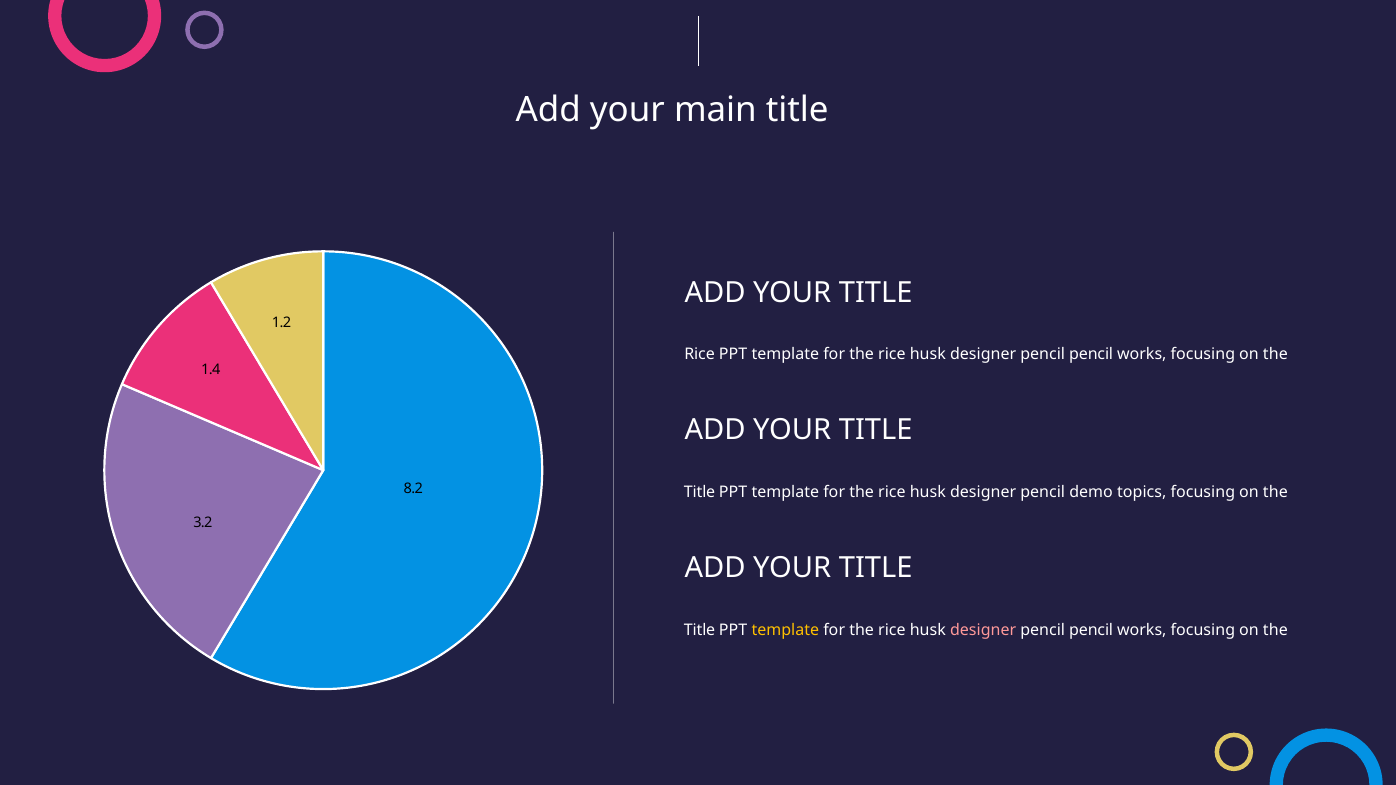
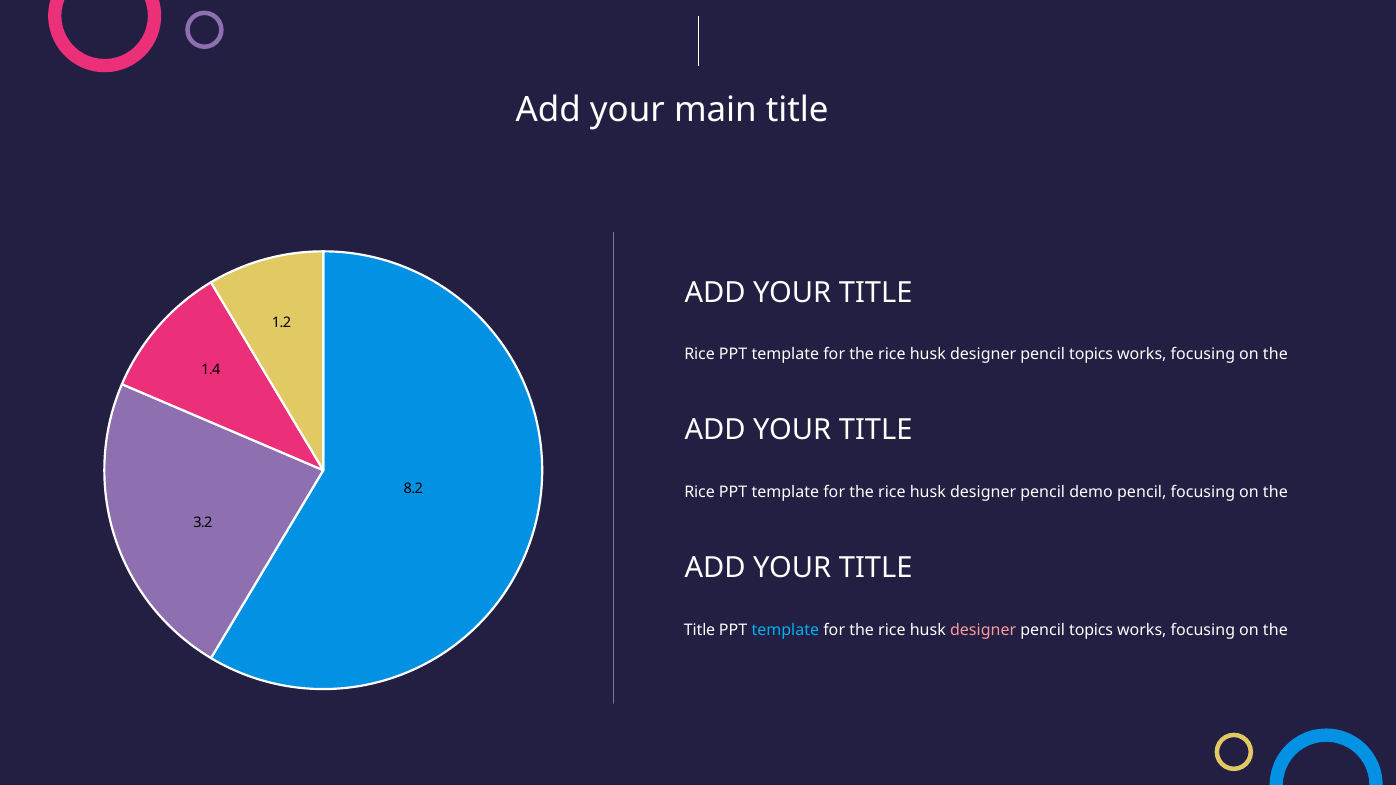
pencil at (1091, 355): pencil -> topics
Title at (700, 493): Title -> Rice
demo topics: topics -> pencil
template at (785, 631) colour: yellow -> light blue
pencil at (1091, 631): pencil -> topics
